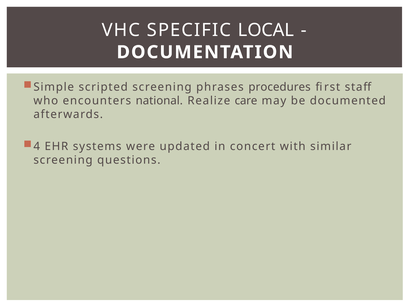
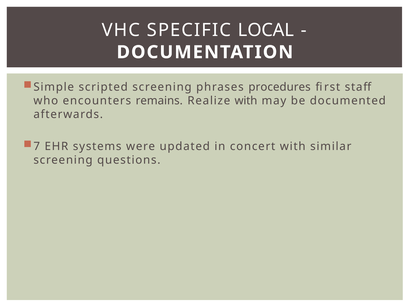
national: national -> remains
Realize care: care -> with
4: 4 -> 7
